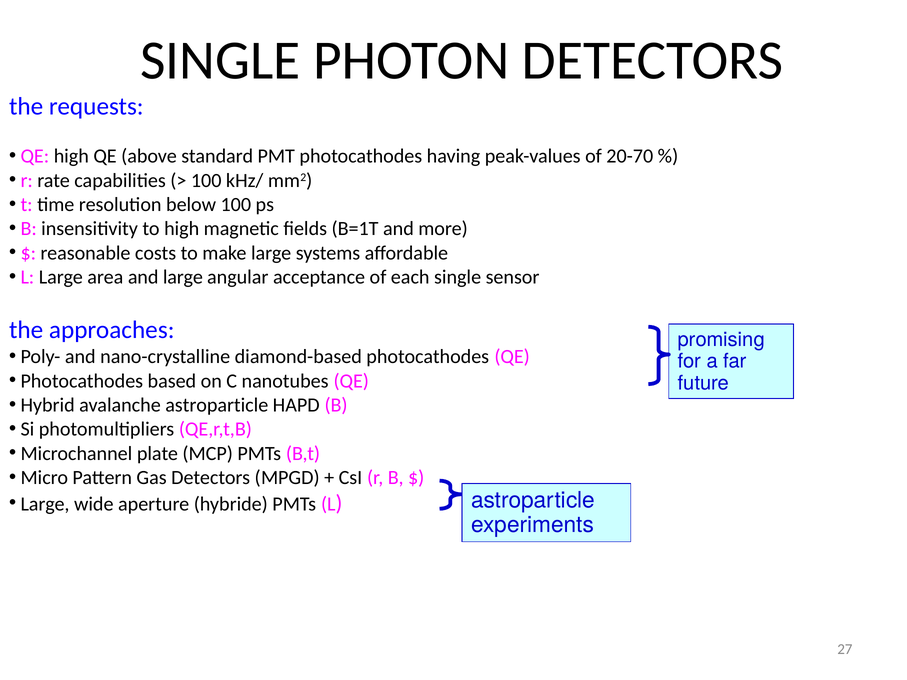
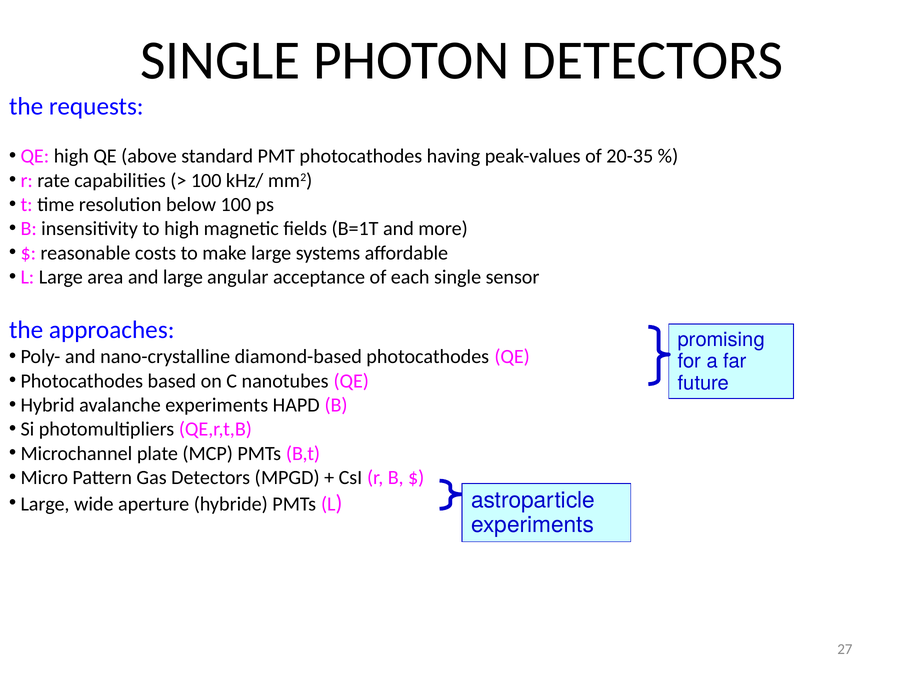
20-70: 20-70 -> 20-35
avalanche astroparticle: astroparticle -> experiments
